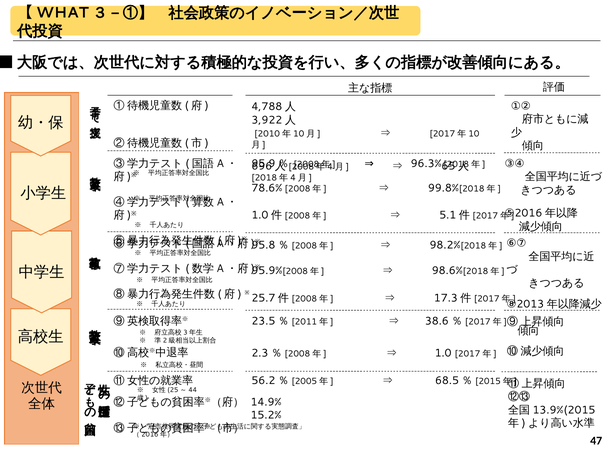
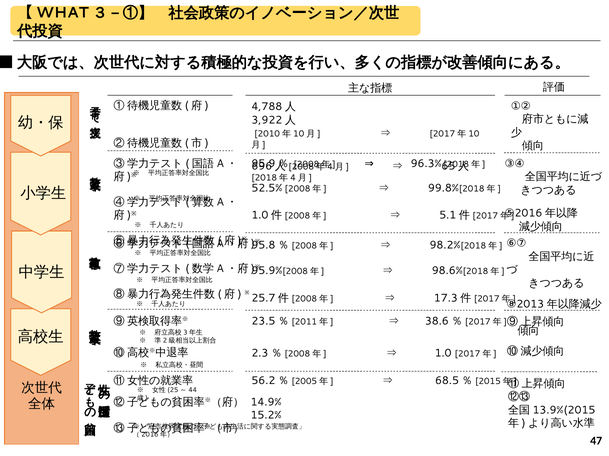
78.6%: 78.6% -> 52.5%
